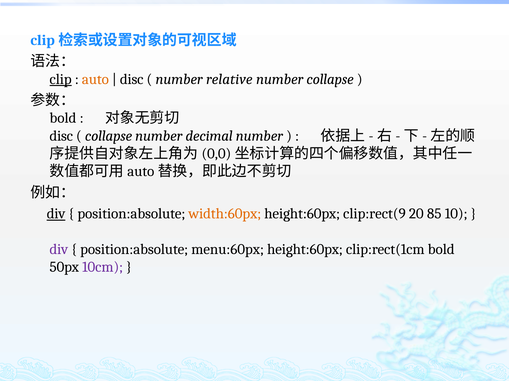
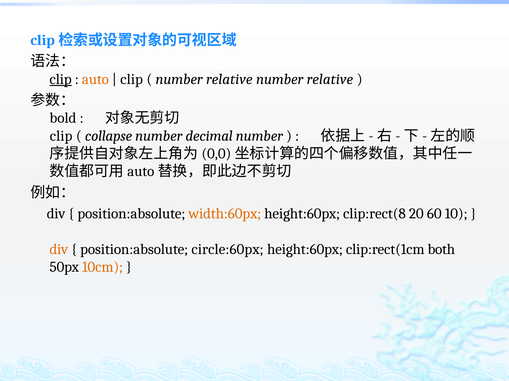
disc at (132, 79): disc -> clip
collapse at (330, 79): collapse -> relative
disc at (61, 136): disc -> clip
div at (56, 214) underline: present -> none
clip:rect(9: clip:rect(9 -> clip:rect(8
85: 85 -> 60
div at (59, 250) colour: purple -> orange
menu:60px: menu:60px -> circle:60px
clip:rect(1cm bold: bold -> both
10cm colour: purple -> orange
